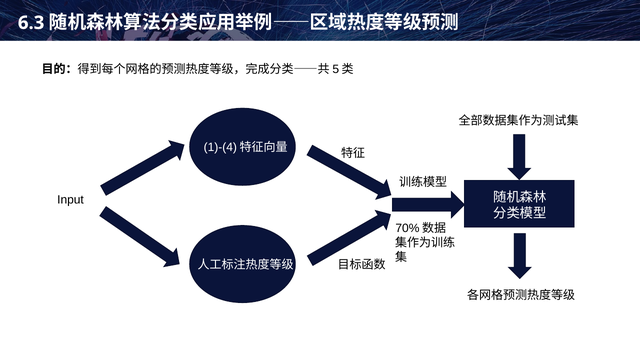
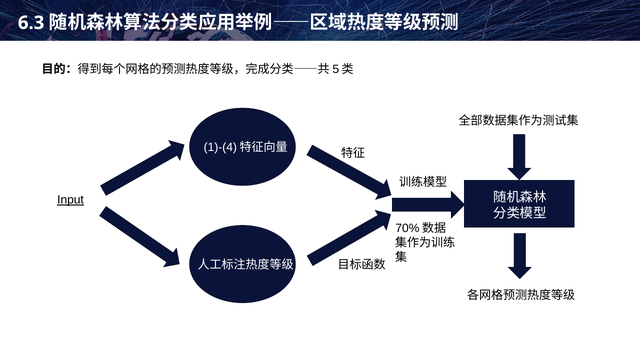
Input underline: none -> present
